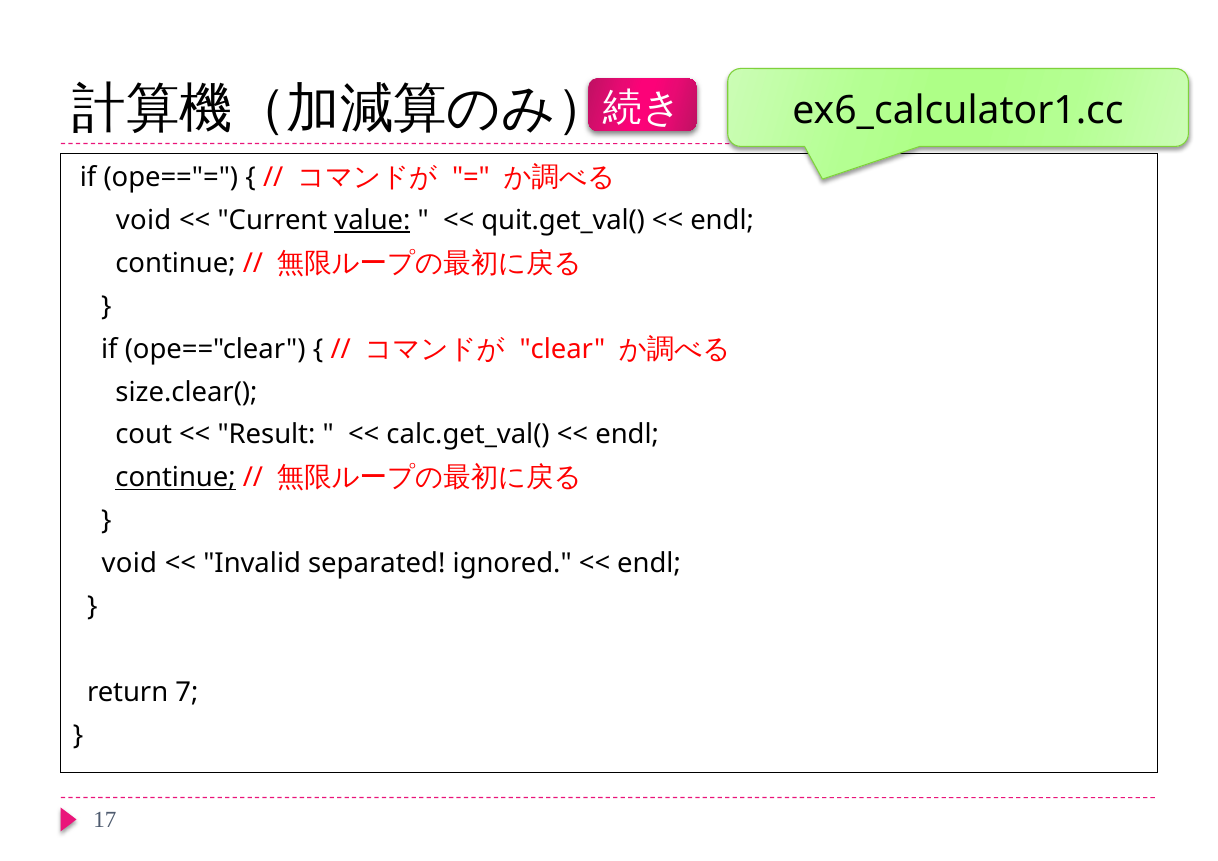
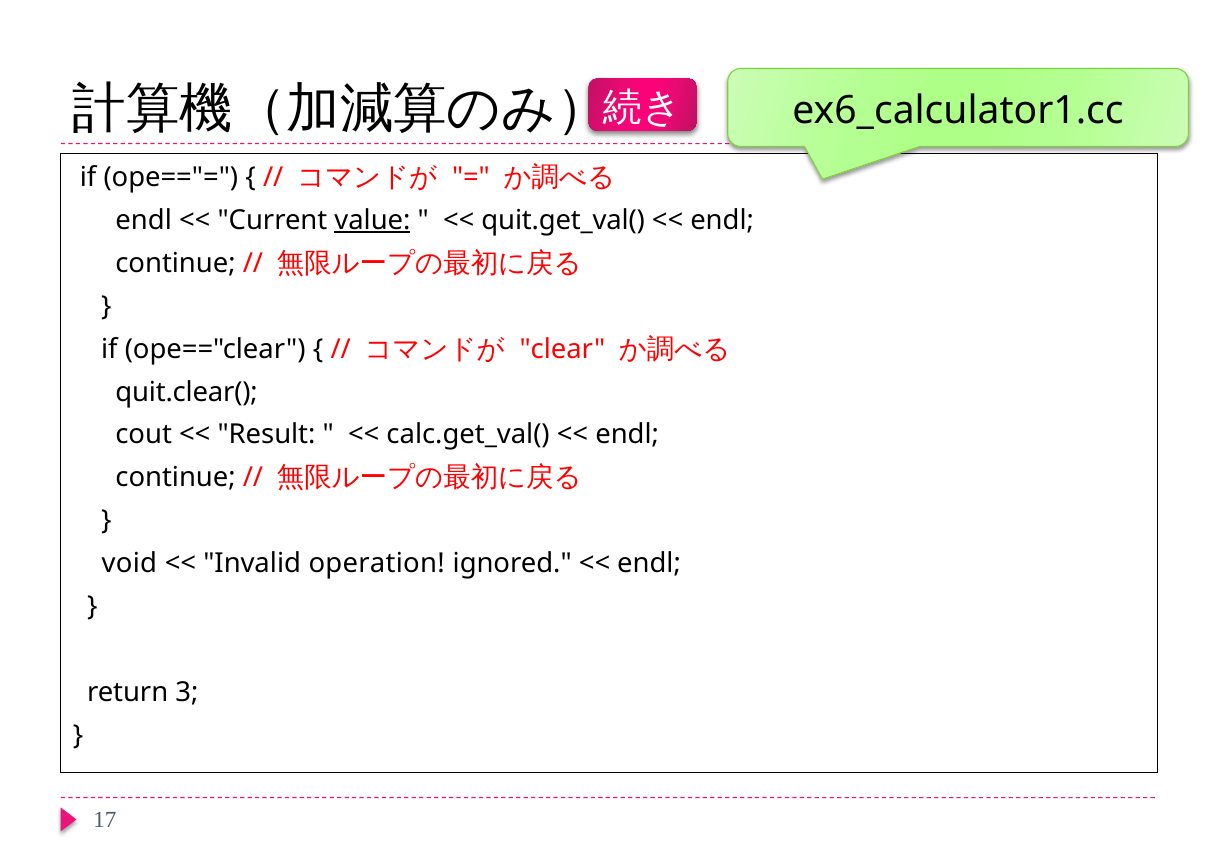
void at (144, 220): void -> endl
size.clear(: size.clear( -> quit.clear(
continue at (176, 478) underline: present -> none
separated: separated -> operation
7: 7 -> 3
